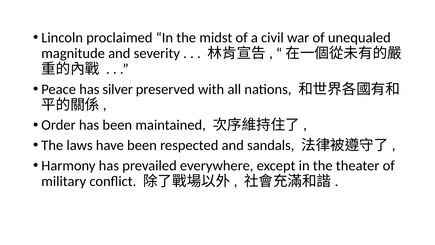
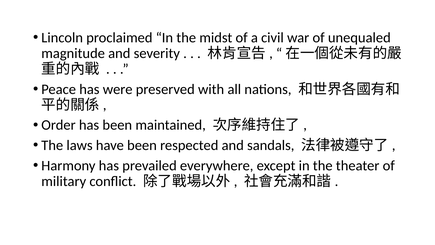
silver: silver -> were
